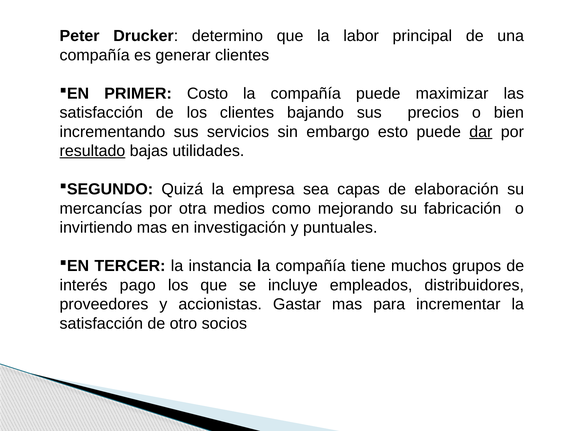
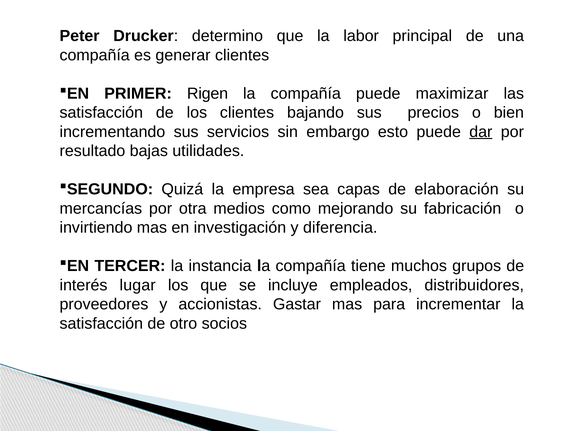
Costo: Costo -> Rigen
resultado underline: present -> none
puntuales: puntuales -> diferencia
pago: pago -> lugar
